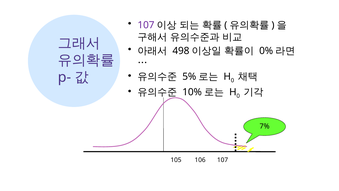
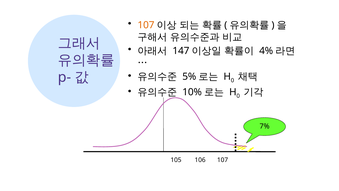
107 at (146, 25) colour: purple -> orange
498: 498 -> 147
0%: 0% -> 4%
